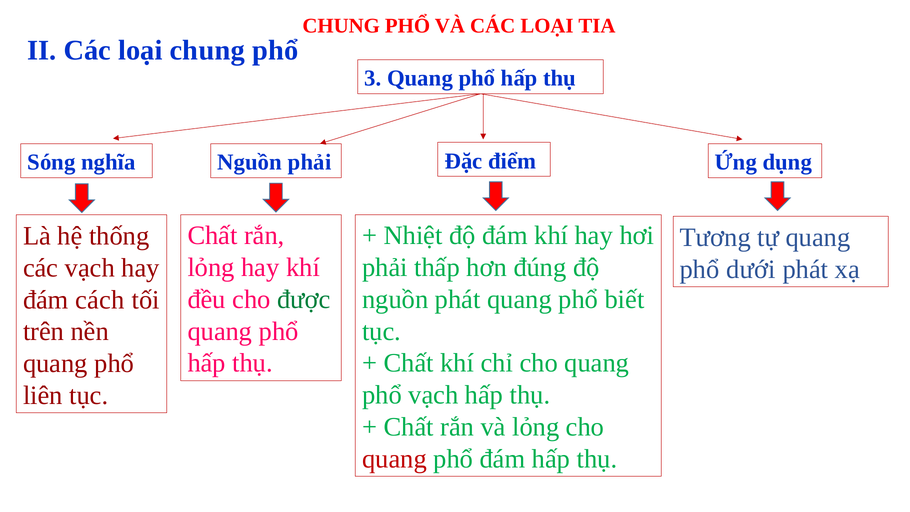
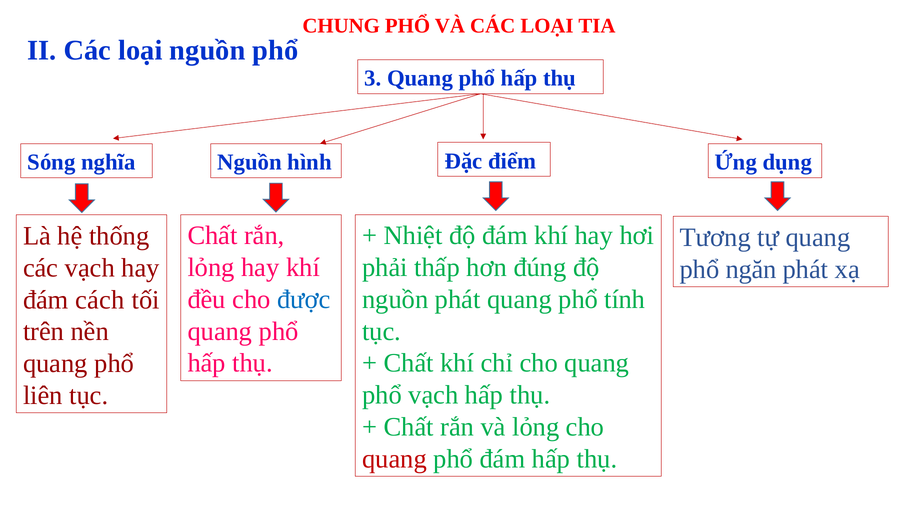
loại chung: chung -> nguồn
Nguồn phải: phải -> hình
dưới: dưới -> ngăn
được colour: green -> blue
biết: biết -> tính
